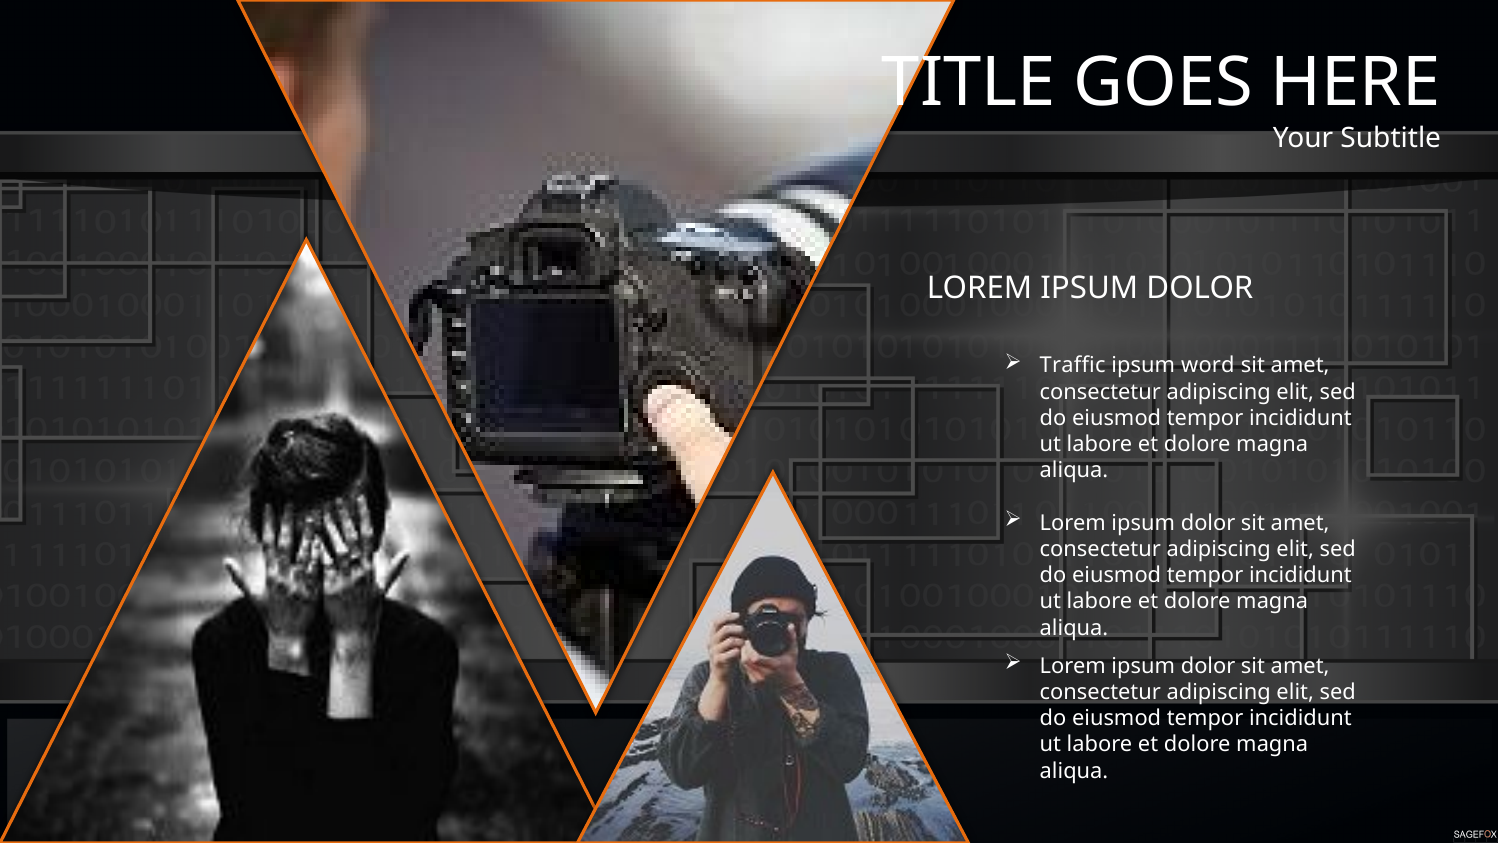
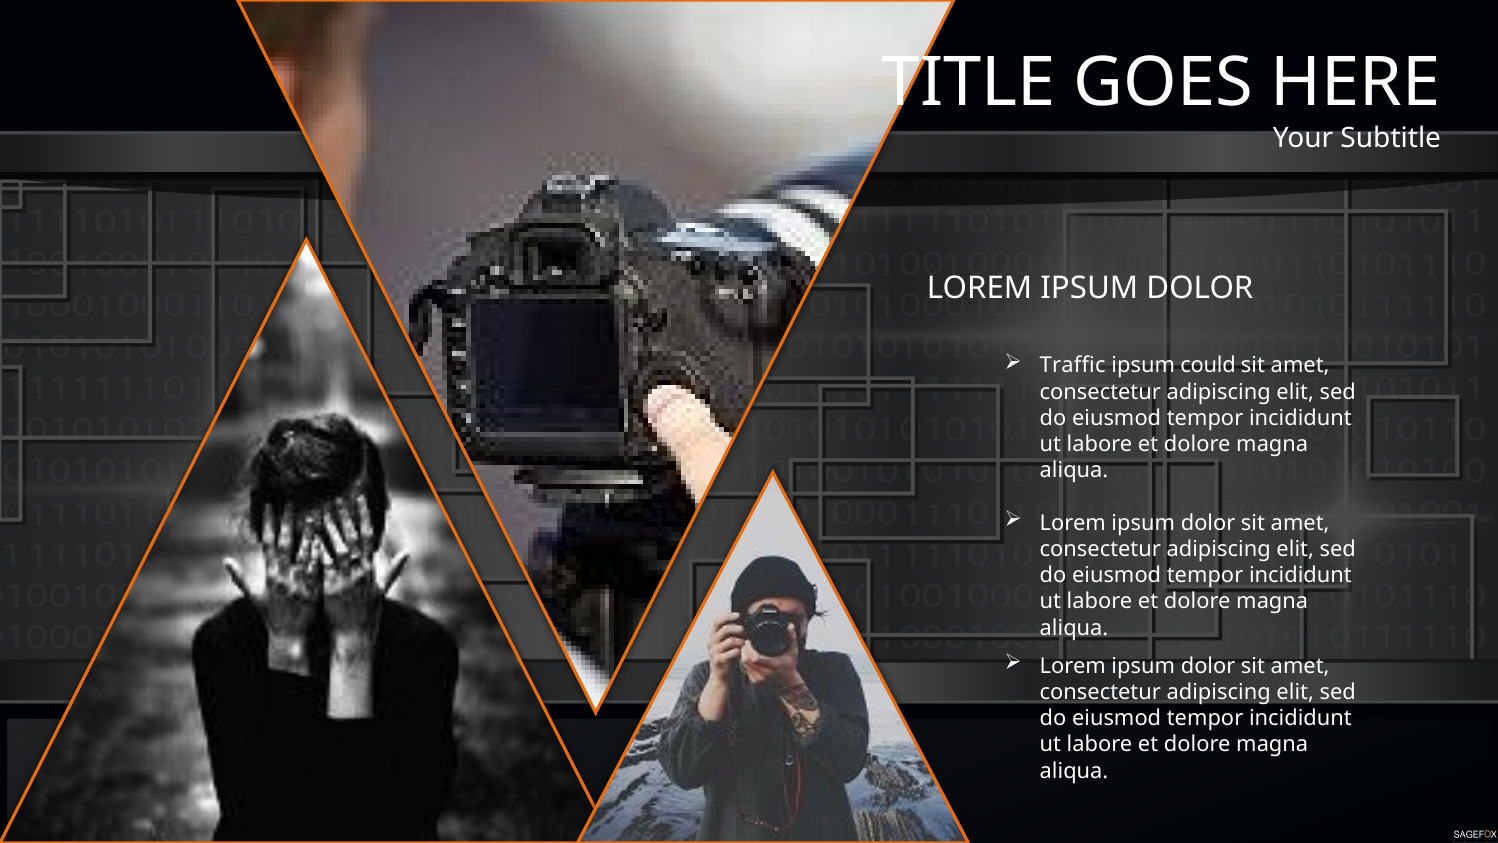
word: word -> could
